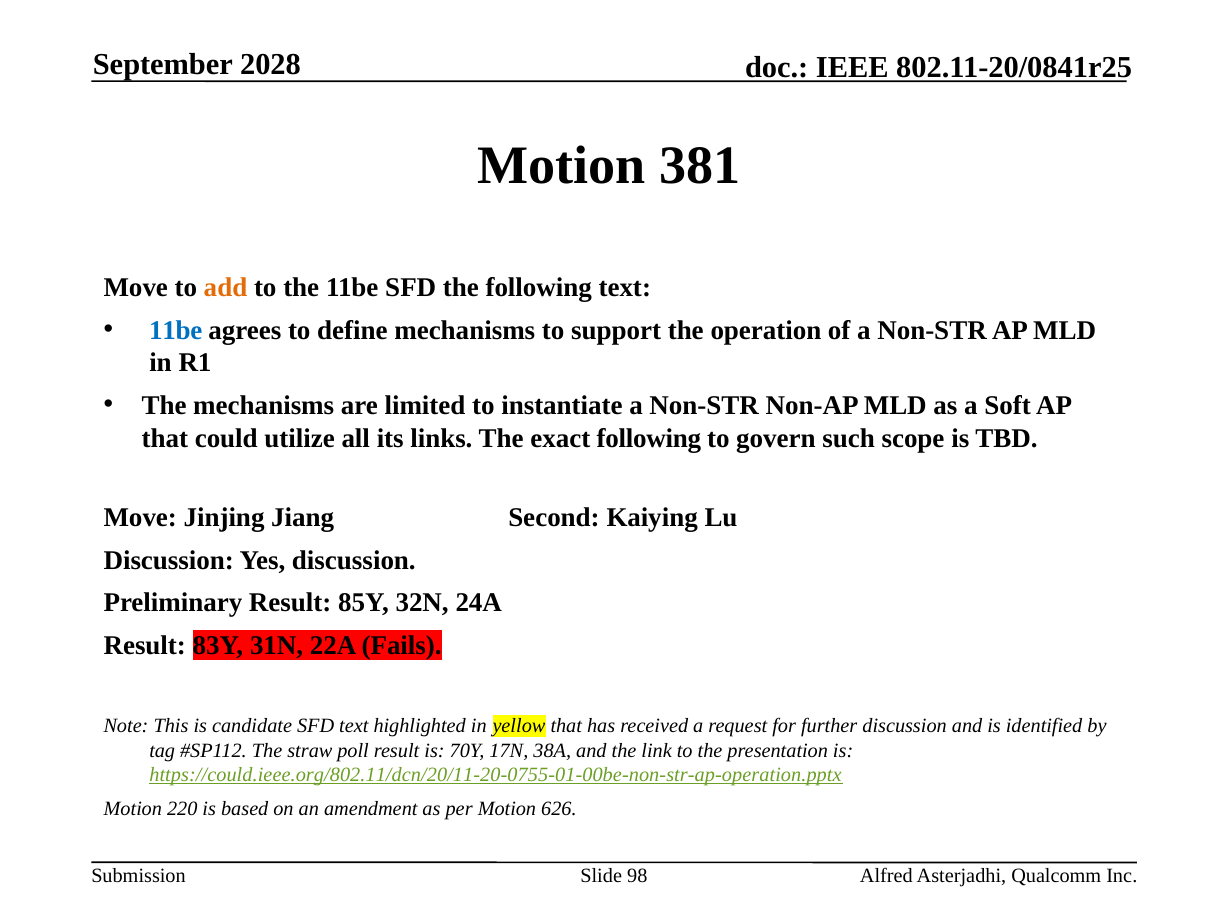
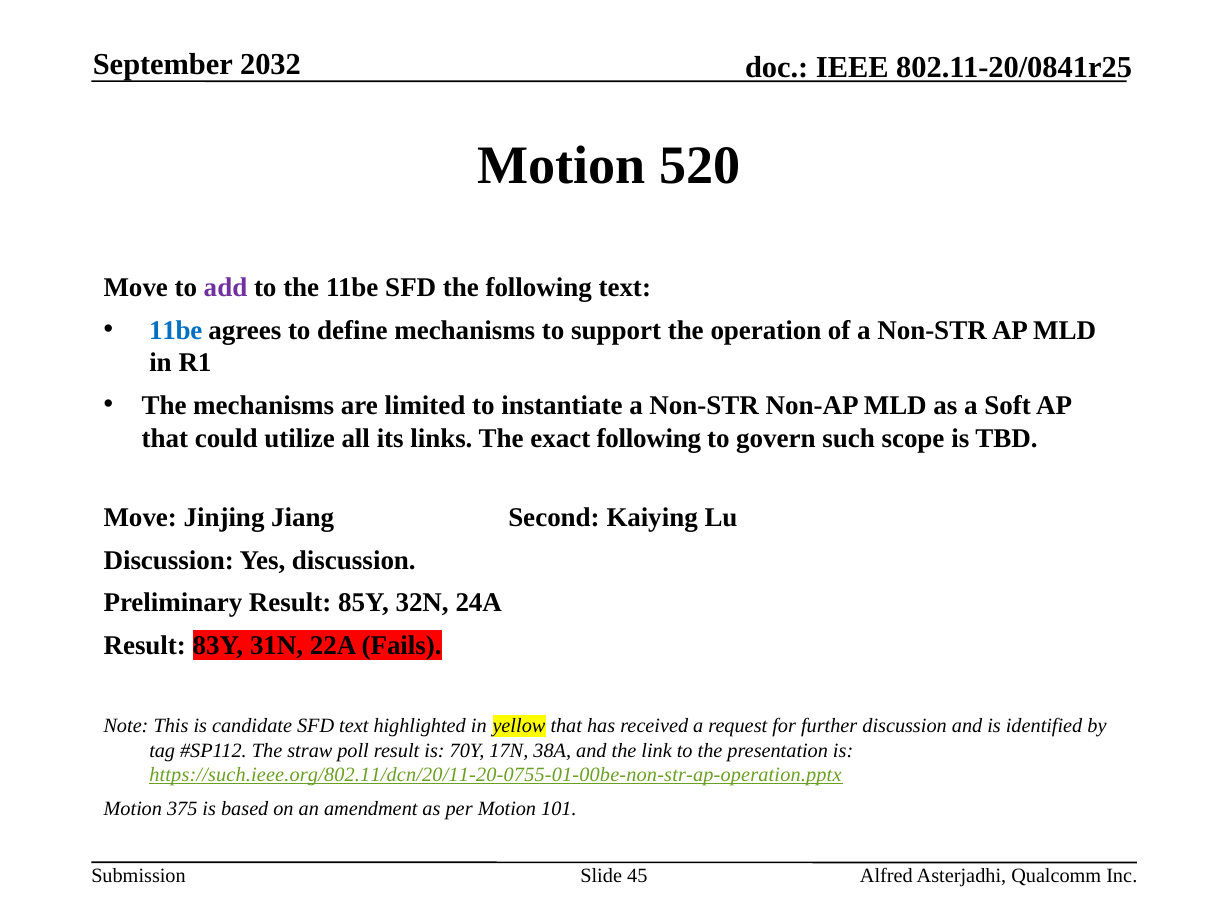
2028: 2028 -> 2032
381: 381 -> 520
add colour: orange -> purple
https://could.ieee.org/802.11/dcn/20/11-20-0755-01-00be-non-str-ap-operation.pptx: https://could.ieee.org/802.11/dcn/20/11-20-0755-01-00be-non-str-ap-operation.pptx -> https://such.ieee.org/802.11/dcn/20/11-20-0755-01-00be-non-str-ap-operation.pptx
220: 220 -> 375
626: 626 -> 101
98: 98 -> 45
